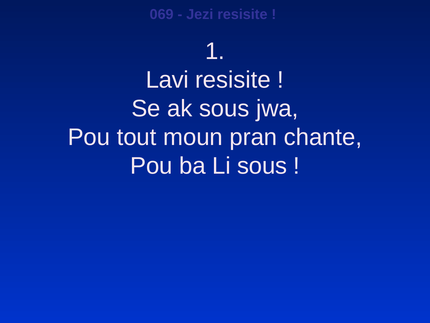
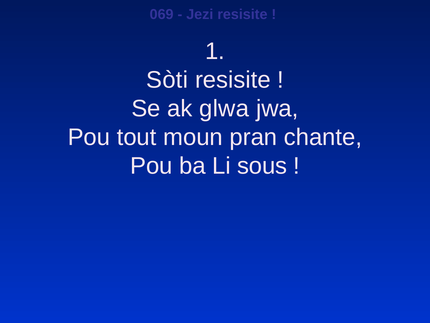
Lavi: Lavi -> Sòti
ak sous: sous -> glwa
